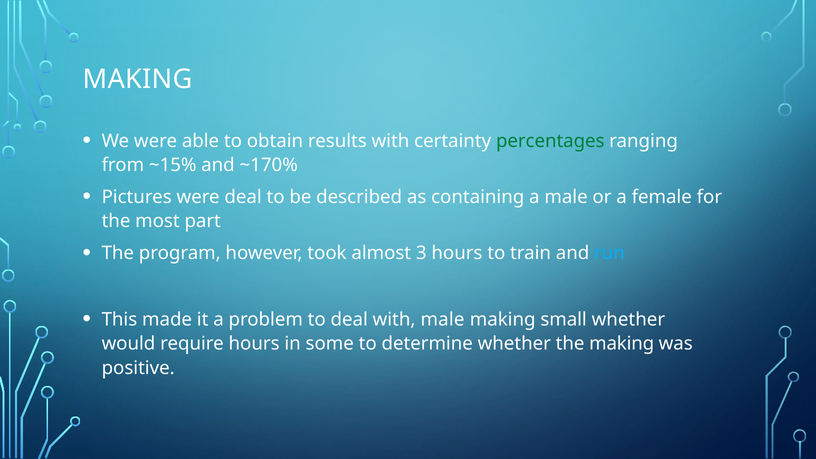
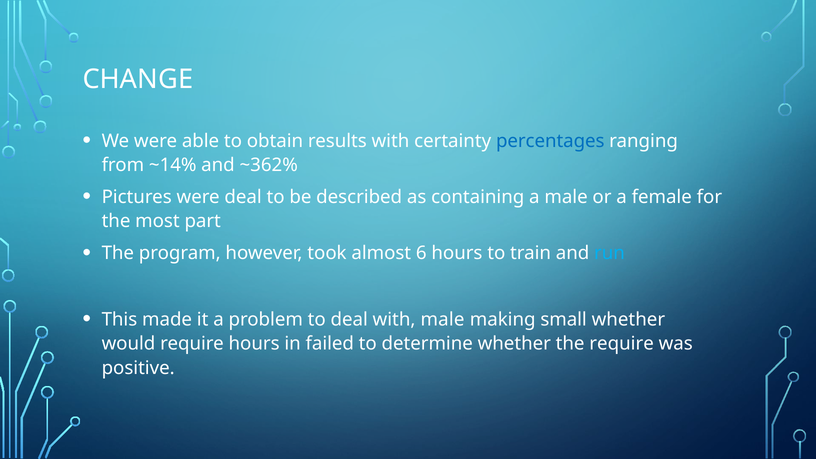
MAKING at (138, 79): MAKING -> CHANGE
percentages colour: green -> blue
~15%: ~15% -> ~14%
~170%: ~170% -> ~362%
3: 3 -> 6
some: some -> failed
the making: making -> require
